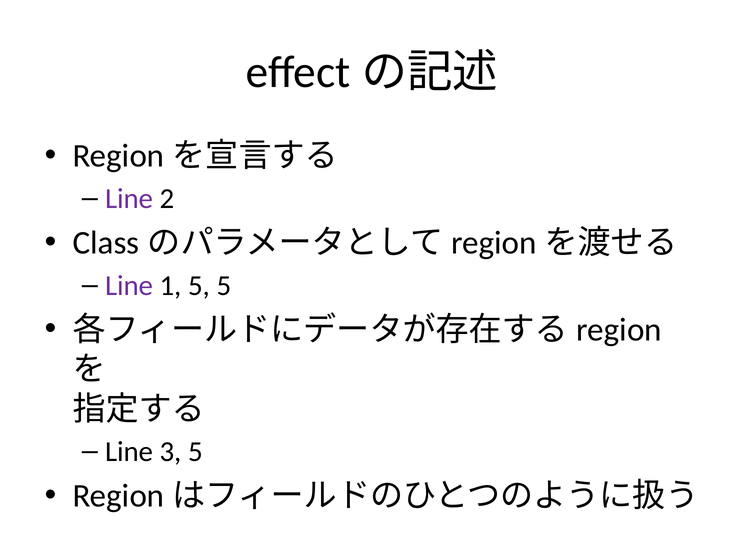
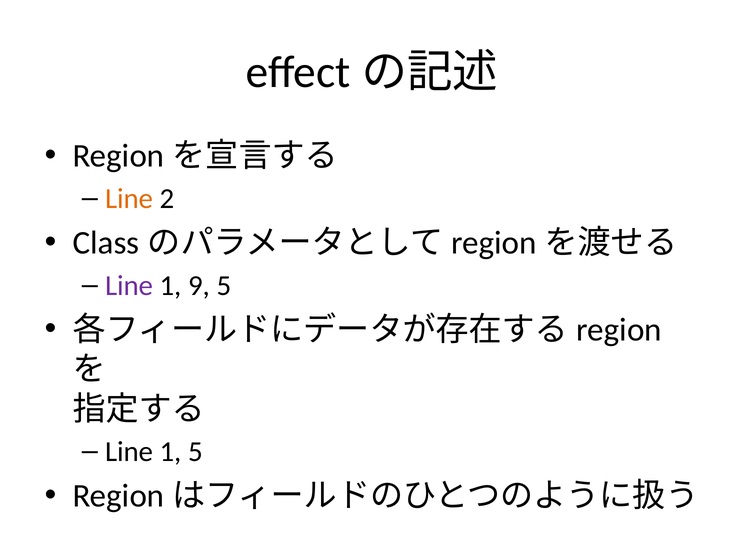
Line at (129, 199) colour: purple -> orange
1 5: 5 -> 9
3 at (171, 452): 3 -> 1
